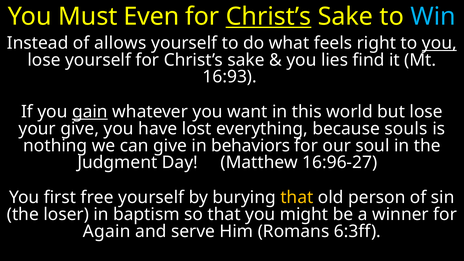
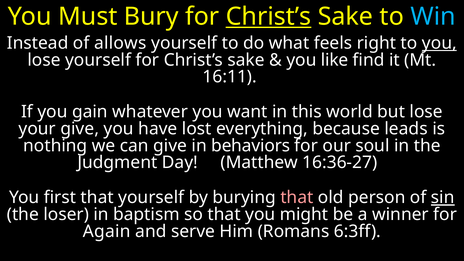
Even: Even -> Bury
lies: lies -> like
16:93: 16:93 -> 16:11
gain underline: present -> none
souls: souls -> leads
16:96-27: 16:96-27 -> 16:36-27
first free: free -> that
that at (297, 198) colour: yellow -> pink
sin underline: none -> present
